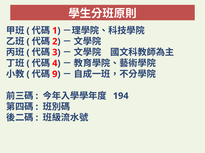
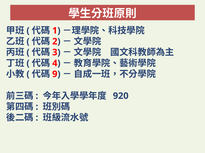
194: 194 -> 920
